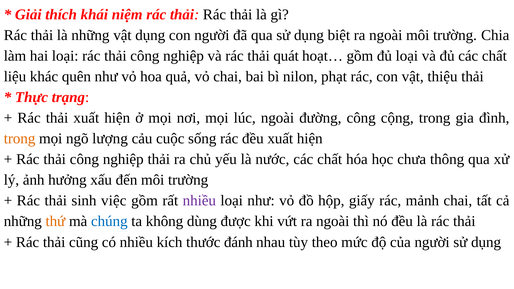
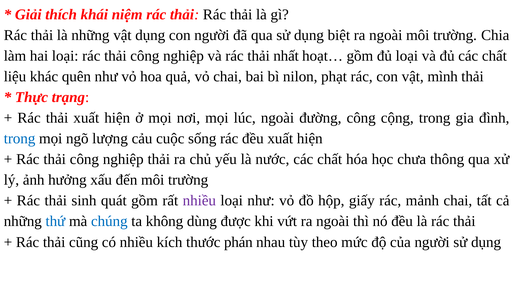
quát: quát -> nhất
thiệu: thiệu -> mình
trong at (20, 139) colour: orange -> blue
việc: việc -> quát
thứ colour: orange -> blue
đánh: đánh -> phán
